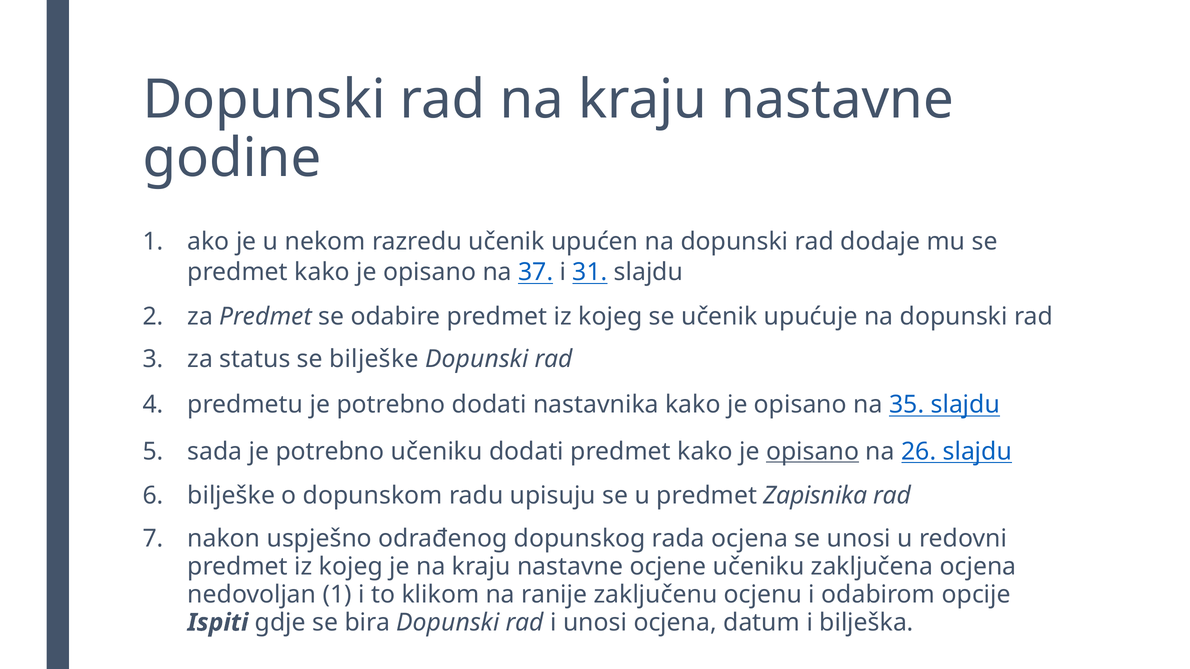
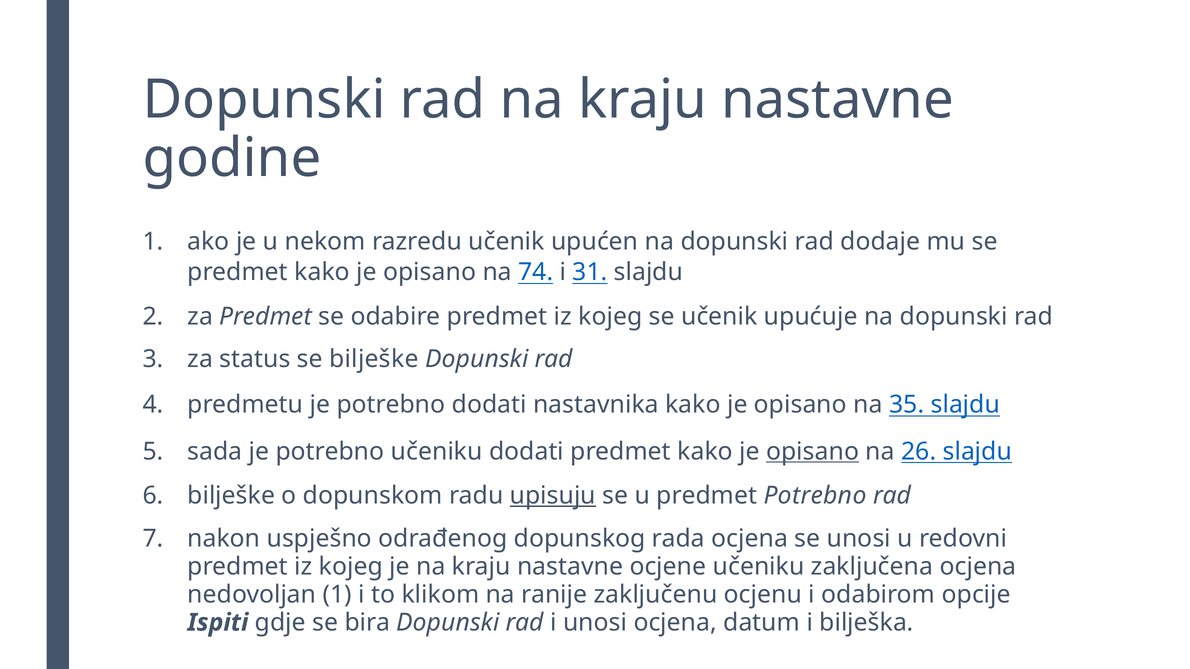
37: 37 -> 74
upisuju underline: none -> present
predmet Zapisnika: Zapisnika -> Potrebno
